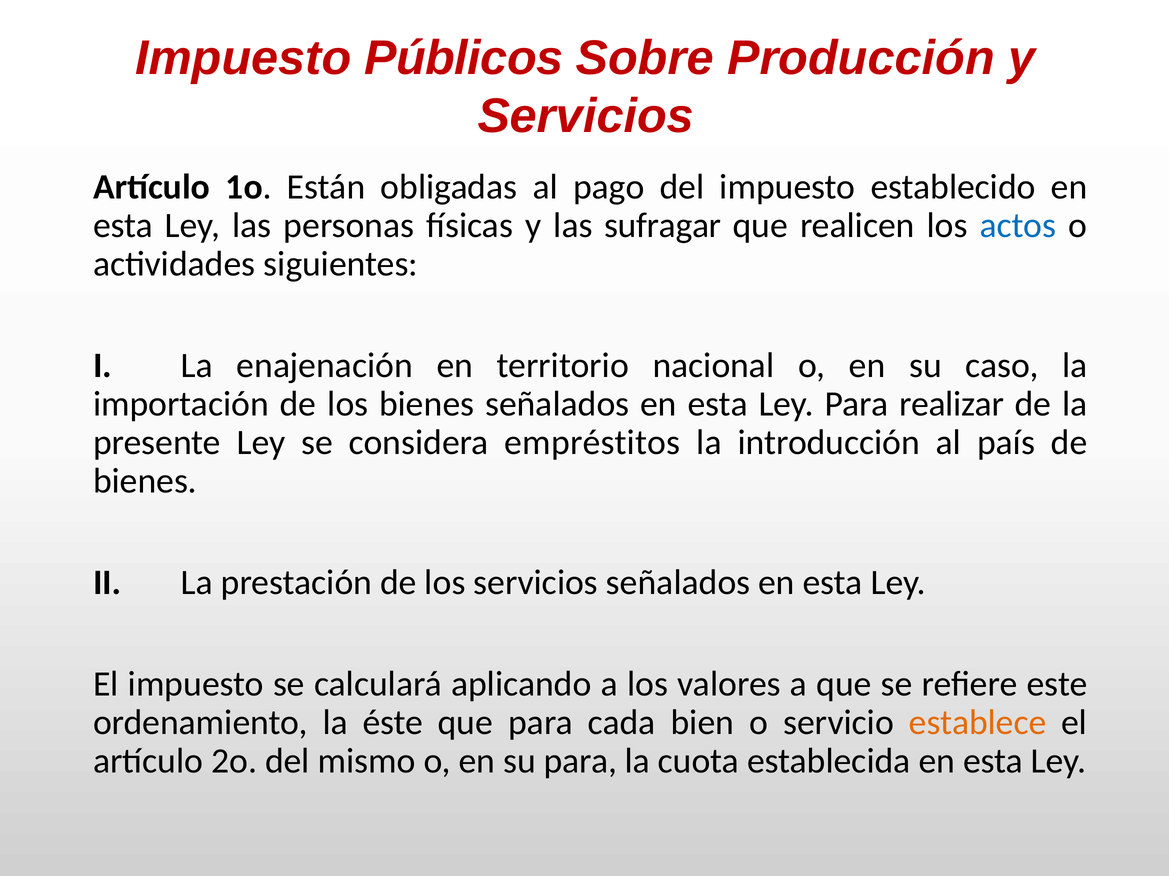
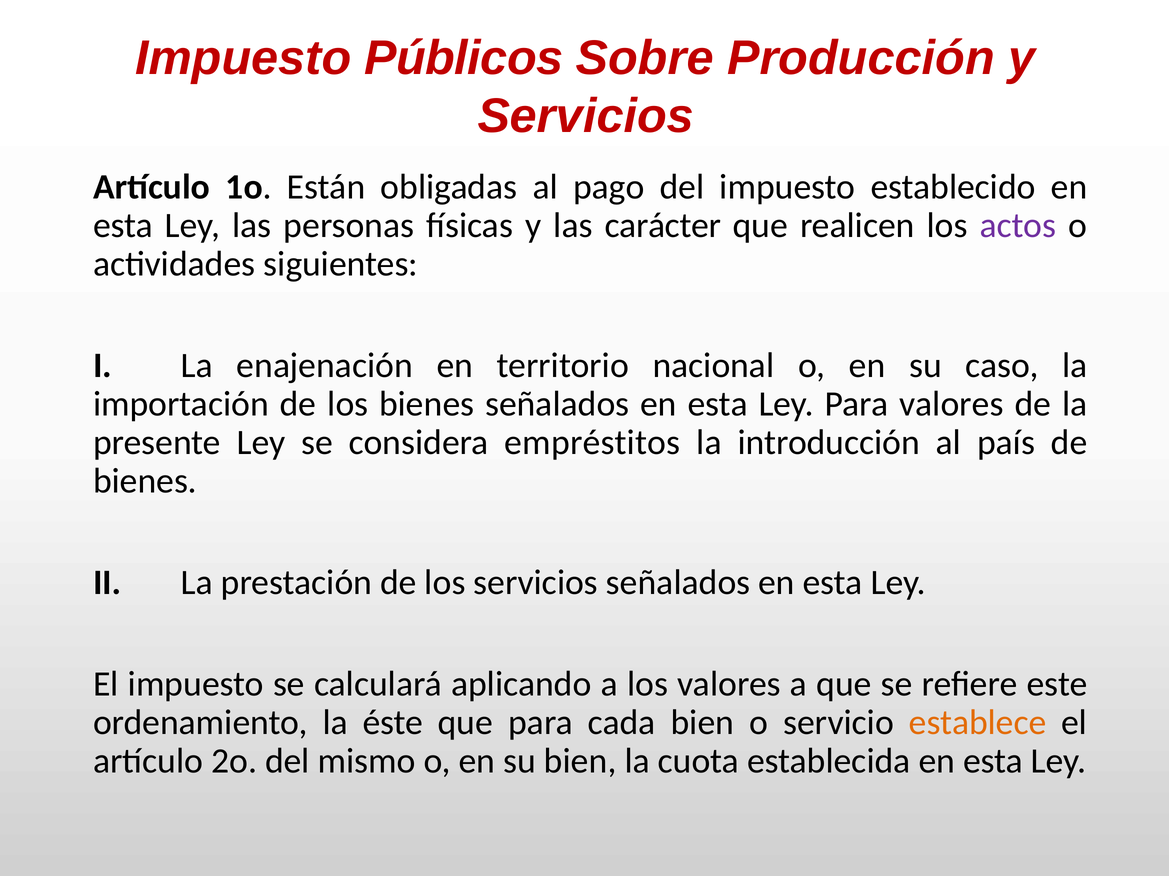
sufragar: sufragar -> carácter
actos colour: blue -> purple
Para realizar: realizar -> valores
su para: para -> bien
